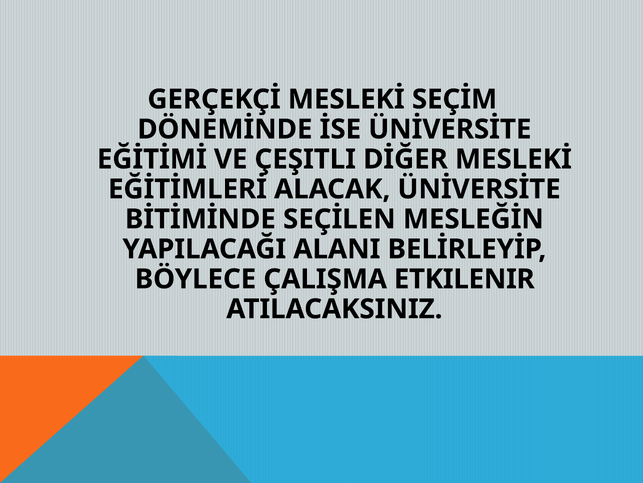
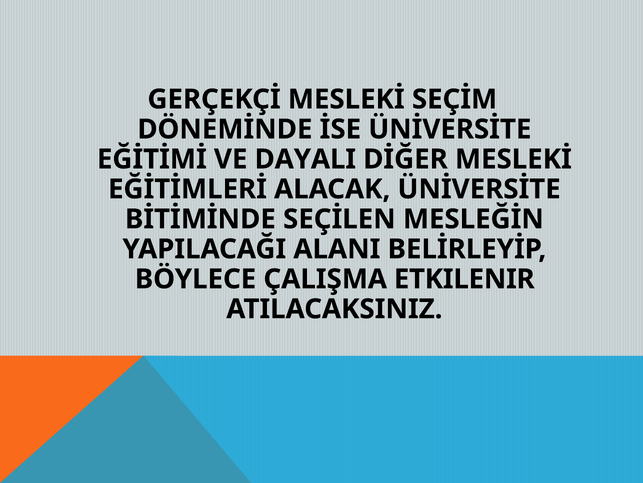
ÇEŞITLI: ÇEŞITLI -> DAYALI
